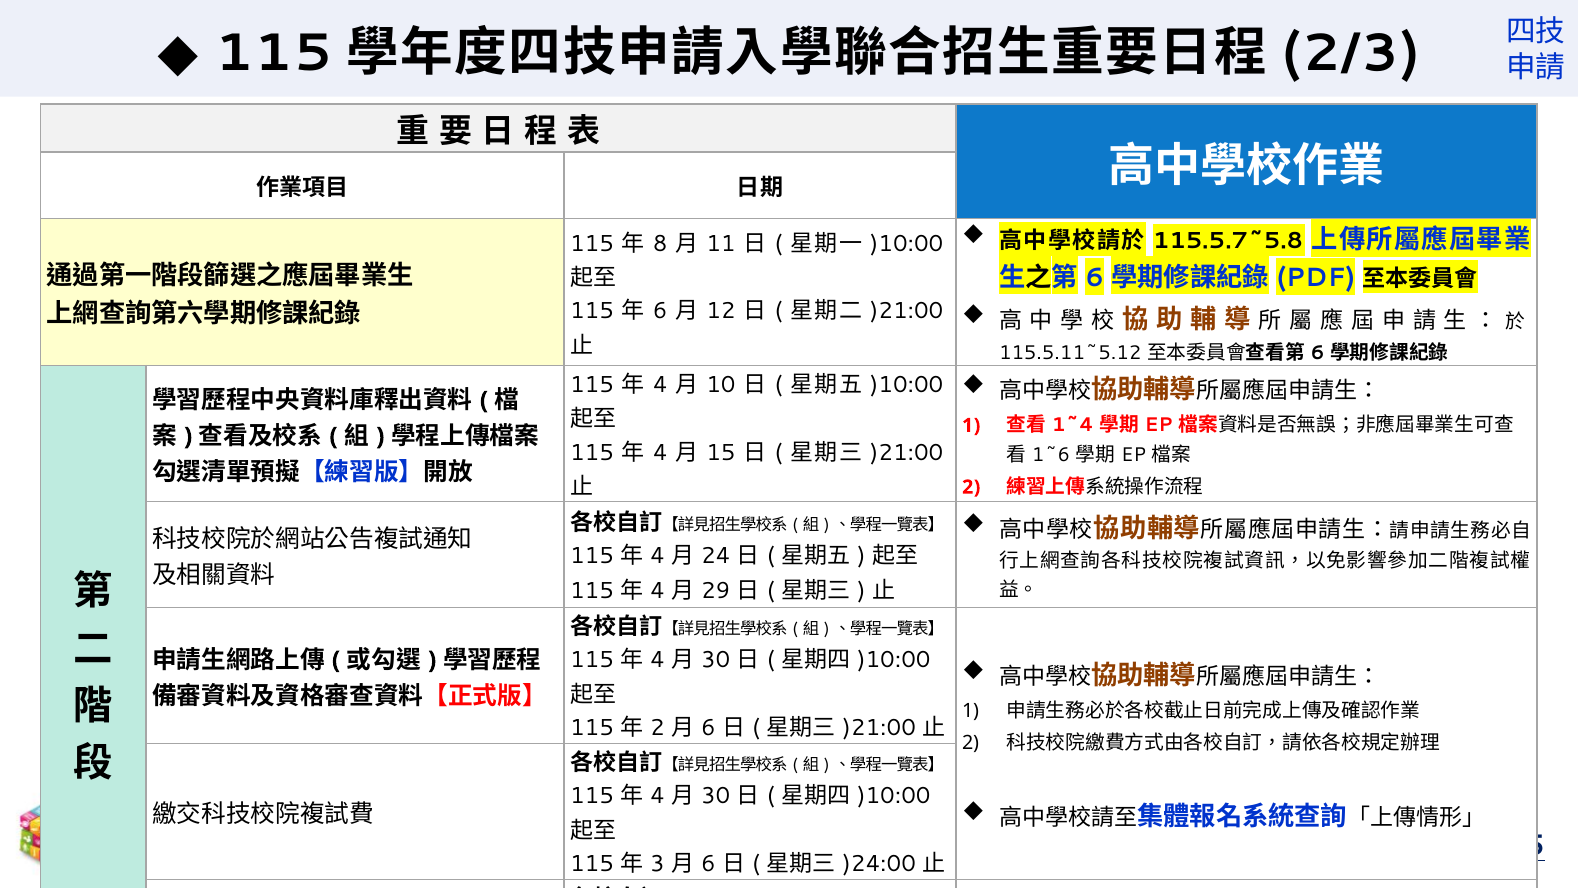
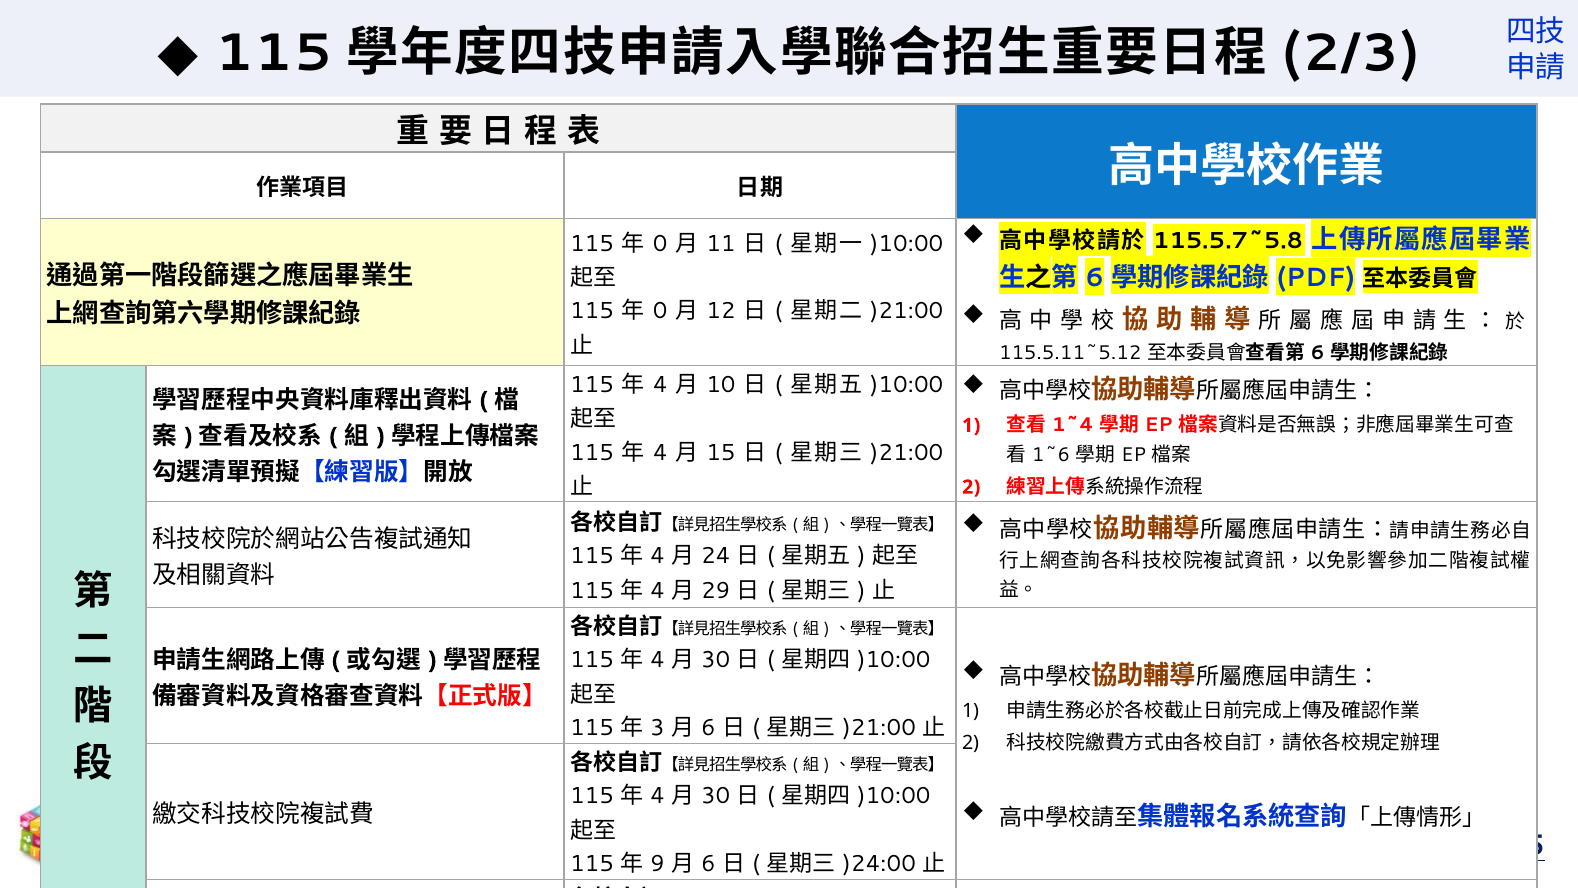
8 at (660, 243): 8 -> 0
6 at (660, 311): 6 -> 0
2 at (657, 728): 2 -> 3
3: 3 -> 9
